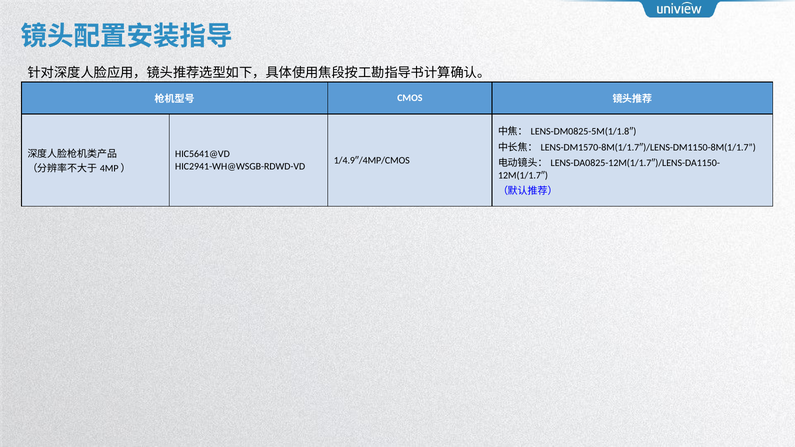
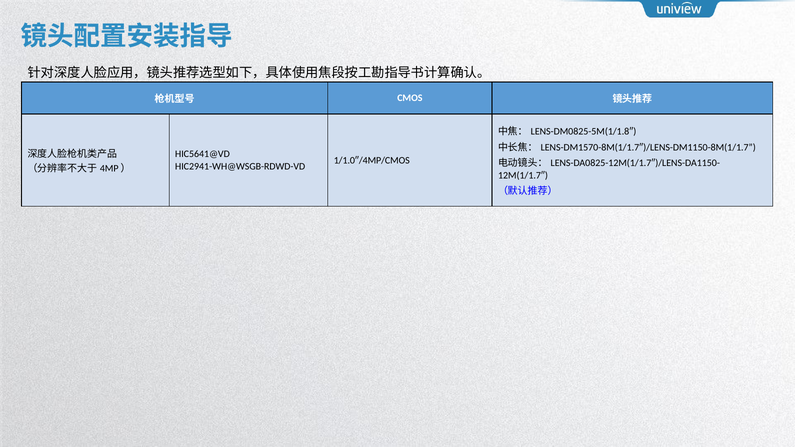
1/4.9″/4MP/CMOS: 1/4.9″/4MP/CMOS -> 1/1.0″/4MP/CMOS
